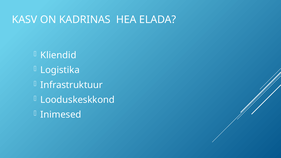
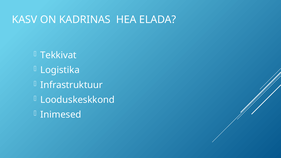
Kliendid: Kliendid -> Tekkivat
